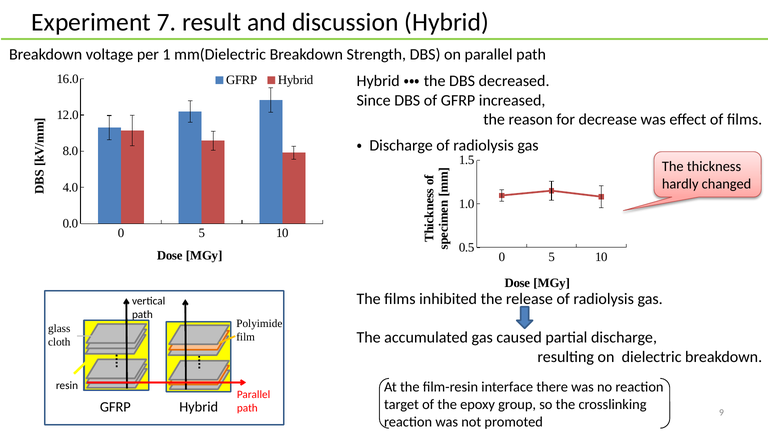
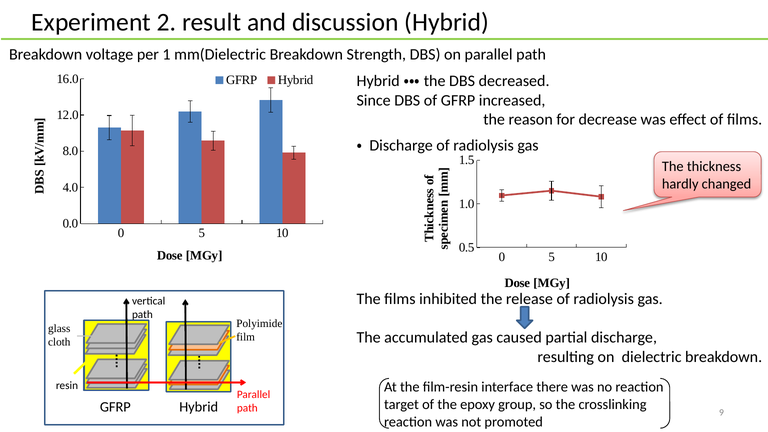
7: 7 -> 2
